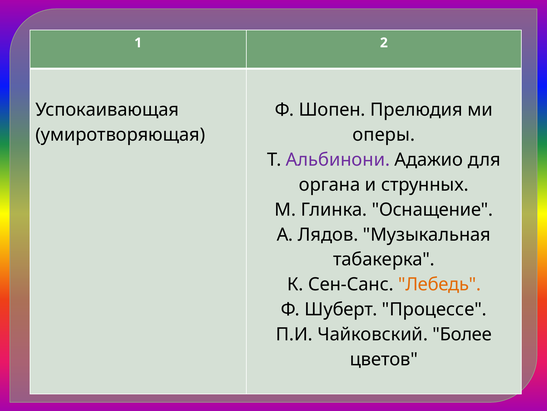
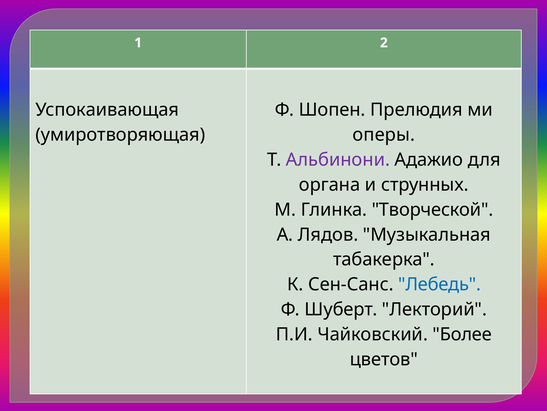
Оснащение: Оснащение -> Творческой
Лебедь colour: orange -> blue
Процессе: Процессе -> Лекторий
